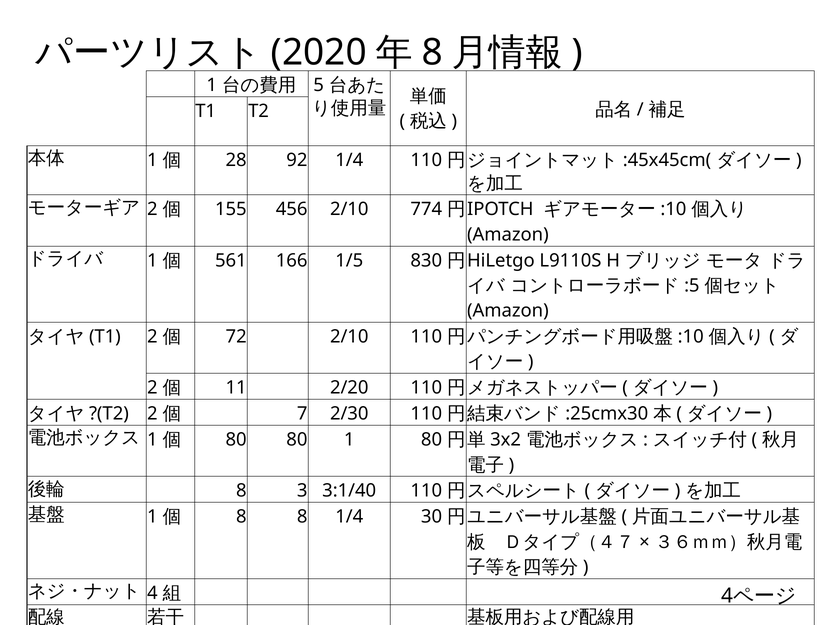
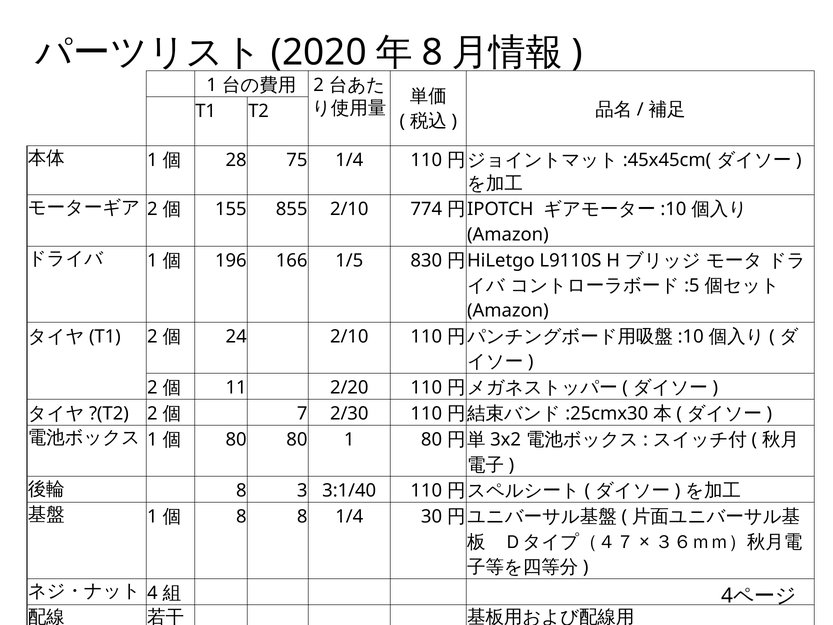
5 at (319, 85): 5 -> 2
92: 92 -> 75
456: 456 -> 855
561: 561 -> 196
72: 72 -> 24
